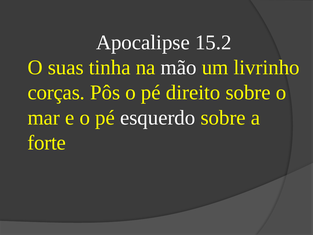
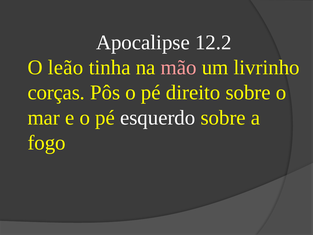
15.2: 15.2 -> 12.2
suas: suas -> leão
mão colour: white -> pink
forte: forte -> fogo
